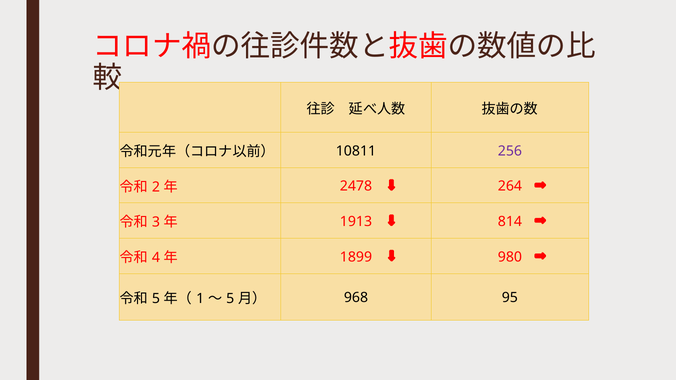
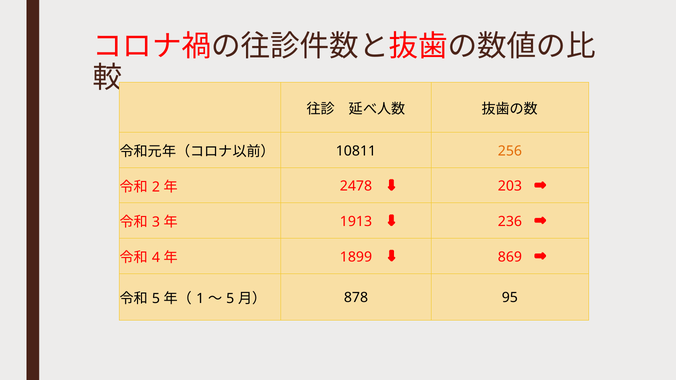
256 colour: purple -> orange
264: 264 -> 203
814: 814 -> 236
980: 980 -> 869
968: 968 -> 878
